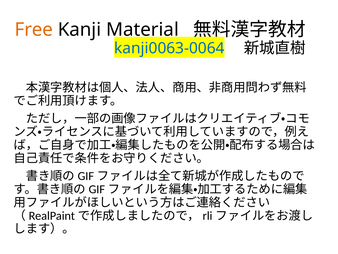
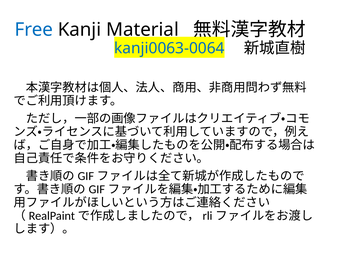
Free colour: orange -> blue
